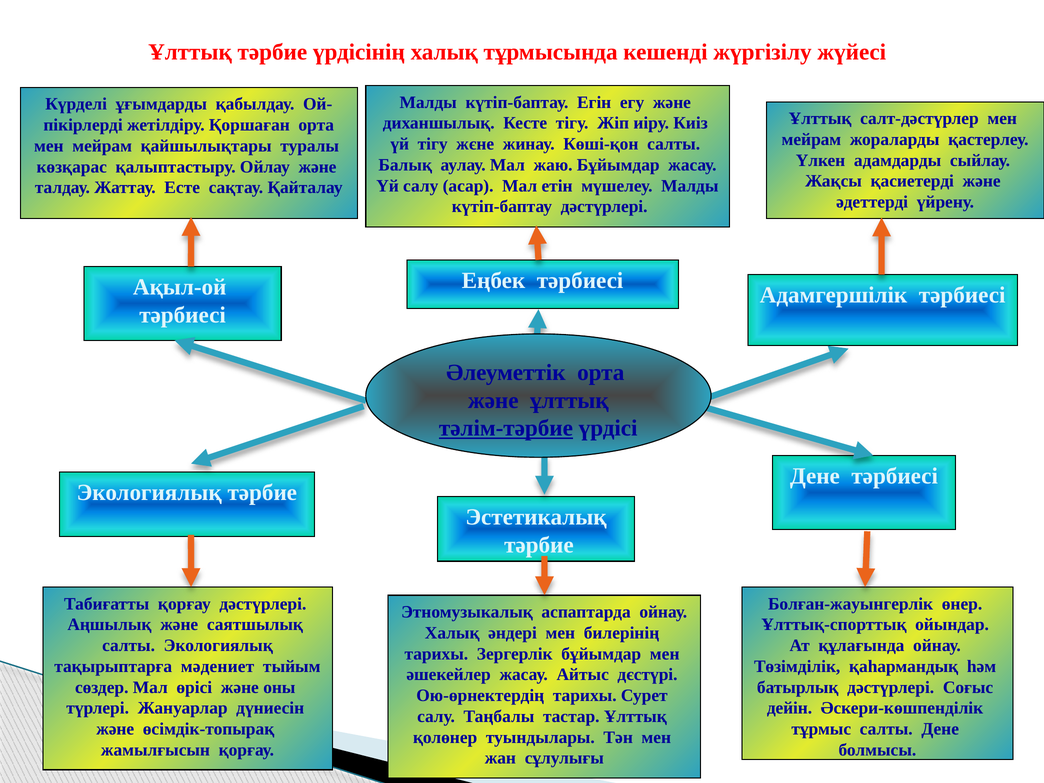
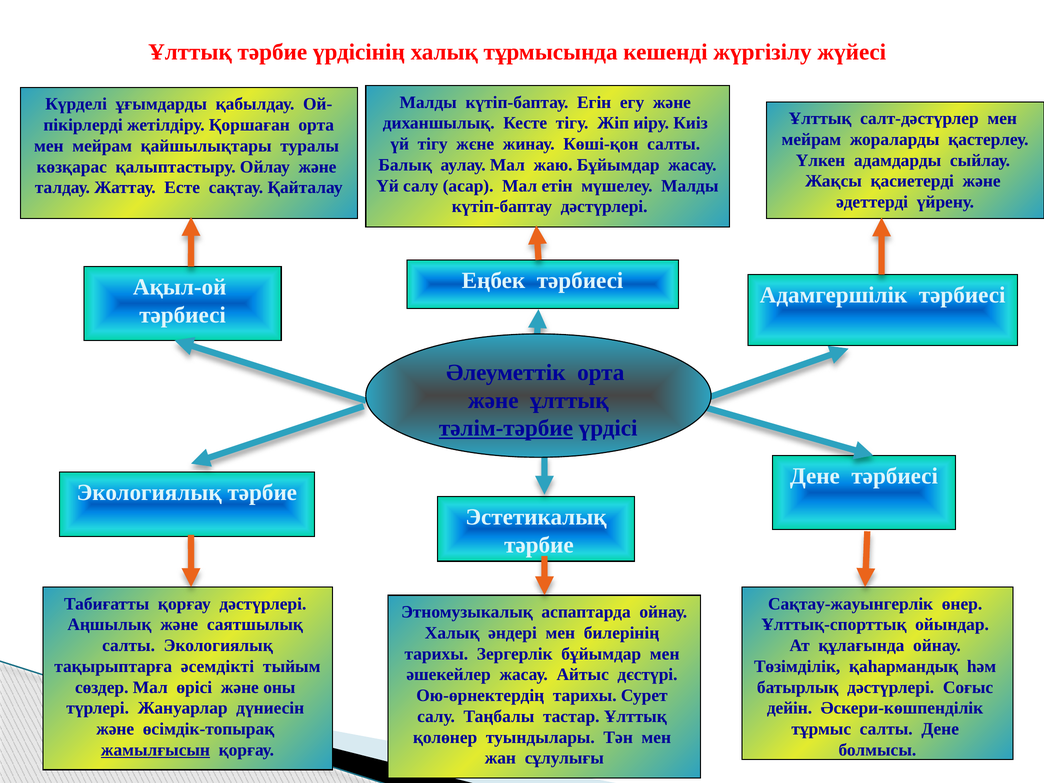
Болған-жауынгерлік: Болған-жауынгерлік -> Сақтау-жауынгерлік
мәдениет: мәдениет -> әсемдікті
жамылғысын underline: none -> present
